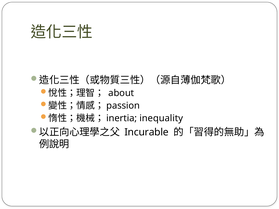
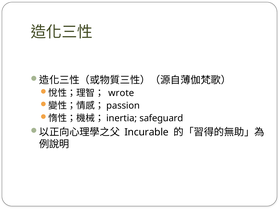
about: about -> wrote
inequality: inequality -> safeguard
